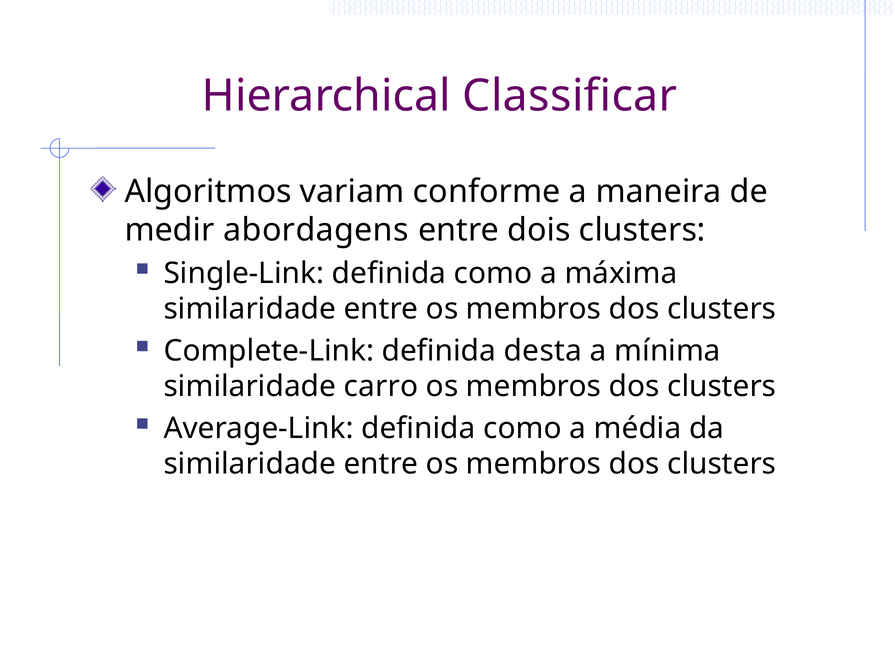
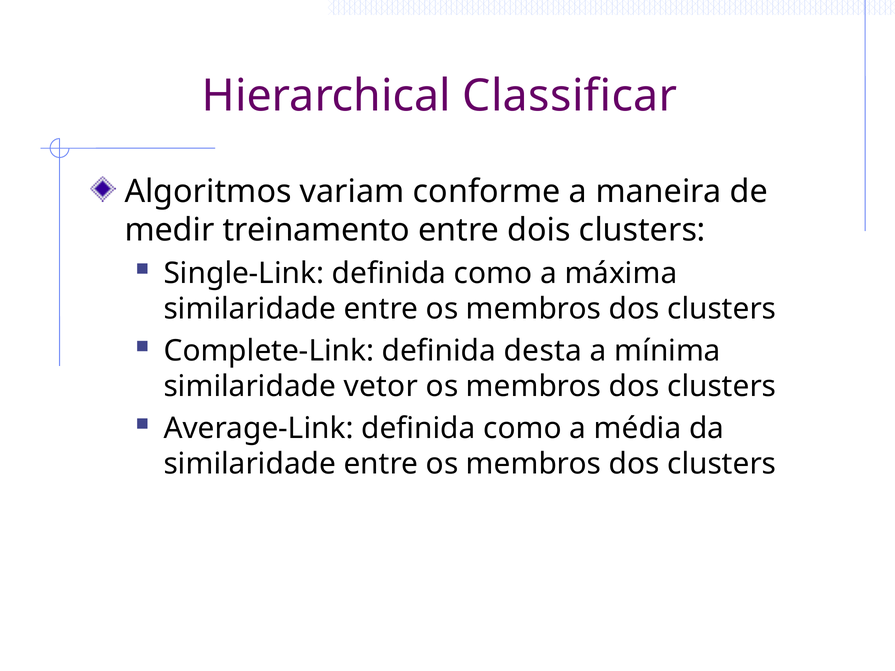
abordagens: abordagens -> treinamento
carro: carro -> vetor
